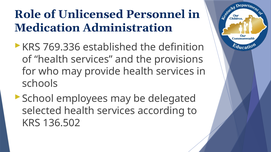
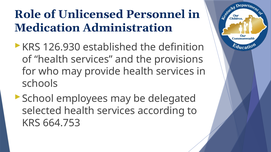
769.336: 769.336 -> 126.930
136.502: 136.502 -> 664.753
